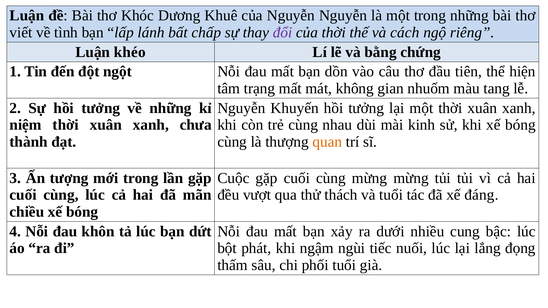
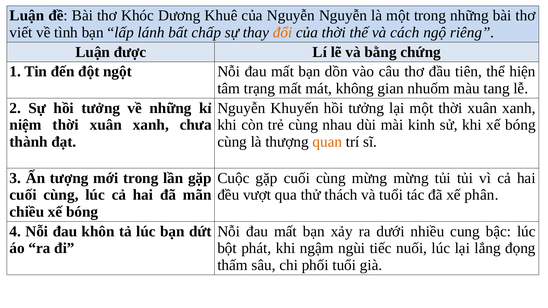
đổi colour: purple -> orange
khéo: khéo -> được
đáng: đáng -> phân
